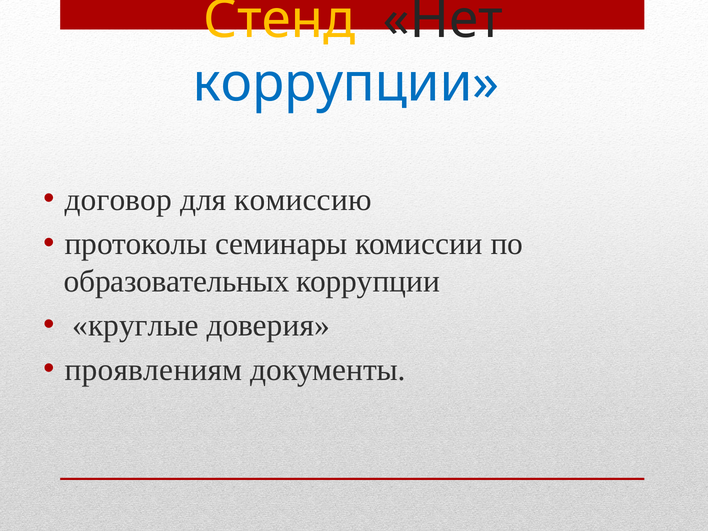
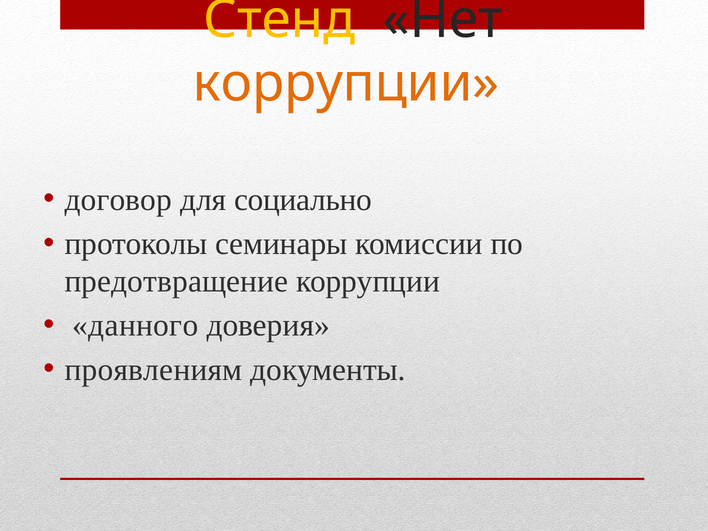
коррупции at (346, 83) colour: blue -> orange
комиссию: комиссию -> социально
образовательных: образовательных -> предотвращение
круглые: круглые -> данного
